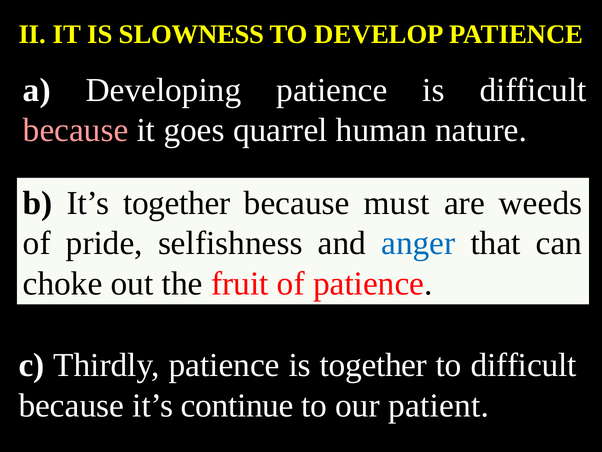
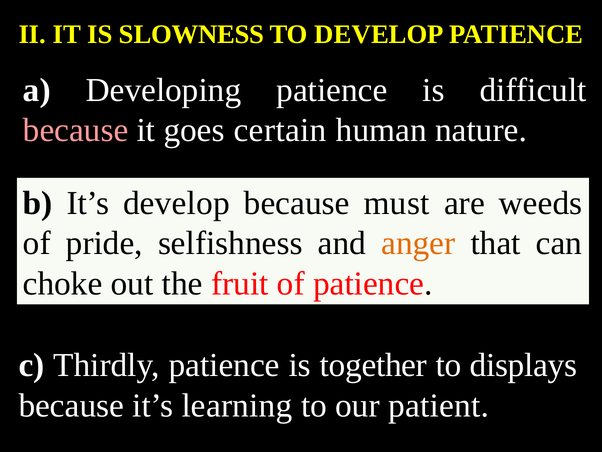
quarrel: quarrel -> certain
It’s together: together -> develop
anger colour: blue -> orange
to difficult: difficult -> displays
continue: continue -> learning
